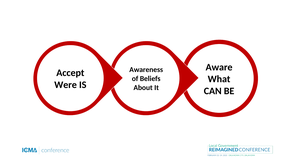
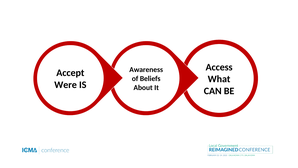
Aware: Aware -> Access
